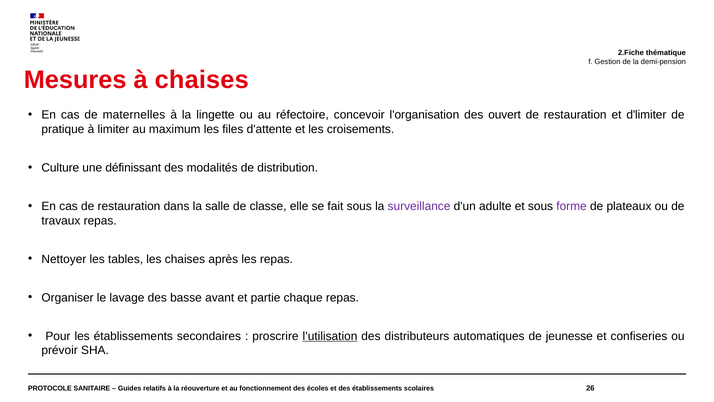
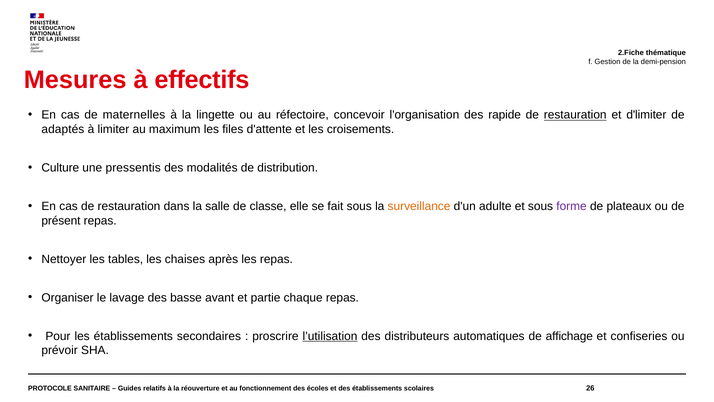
à chaises: chaises -> effectifs
ouvert: ouvert -> rapide
restauration at (575, 115) underline: none -> present
pratique: pratique -> adaptés
définissant: définissant -> pressentis
surveillance colour: purple -> orange
travaux: travaux -> présent
jeunesse: jeunesse -> affichage
